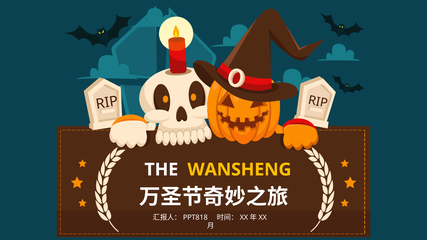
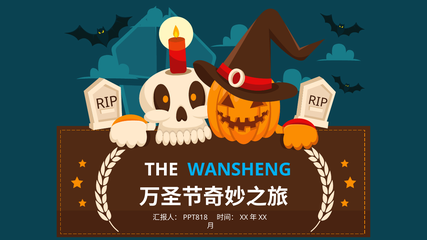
WANSHENG colour: yellow -> light blue
